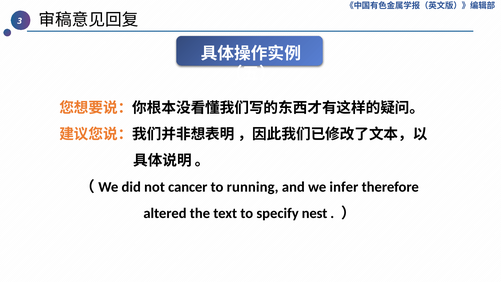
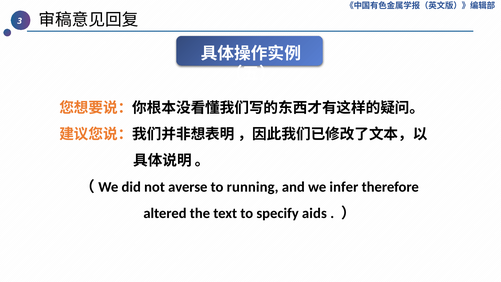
cancer: cancer -> averse
nest: nest -> aids
